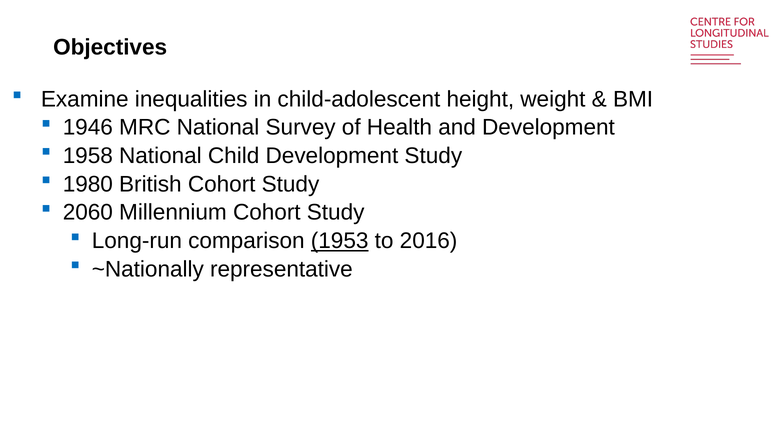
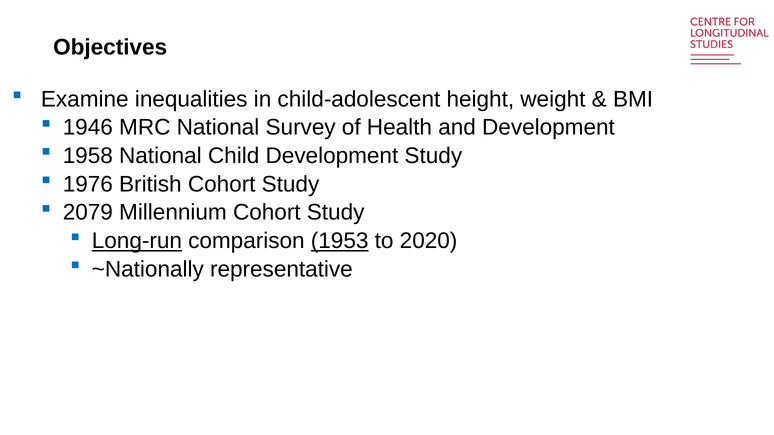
1980: 1980 -> 1976
2060: 2060 -> 2079
Long-run underline: none -> present
2016: 2016 -> 2020
